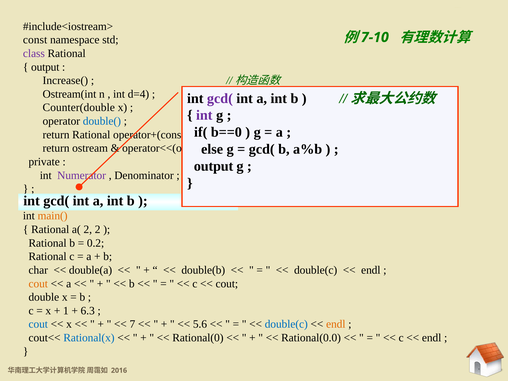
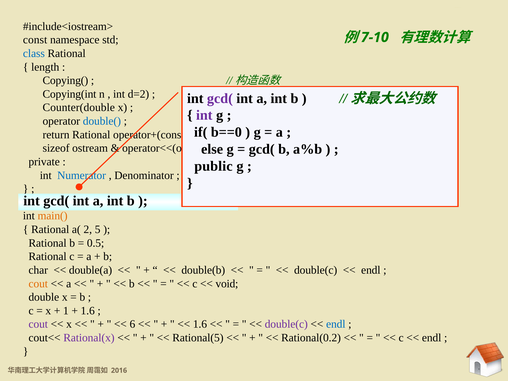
class colour: purple -> blue
output at (45, 67): output -> length
Increase(: Increase( -> Copying(
Ostream(int: Ostream(int -> Copying(int
d=4: d=4 -> d=2
return at (56, 148): return -> sizeof
output at (214, 166): output -> public
Numerator colour: purple -> blue
2 2: 2 -> 5
0.2: 0.2 -> 0.5
cout at (227, 284): cout -> void
6.3 at (88, 311): 6.3 -> 1.6
cout at (38, 324) colour: blue -> purple
7 at (132, 324): 7 -> 6
5.6 at (200, 324): 5.6 -> 1.6
double(c at (286, 324) colour: blue -> purple
endl at (336, 324) colour: orange -> blue
Rational(x colour: blue -> purple
Rational(0: Rational(0 -> Rational(5
Rational(0.0: Rational(0.0 -> Rational(0.2
